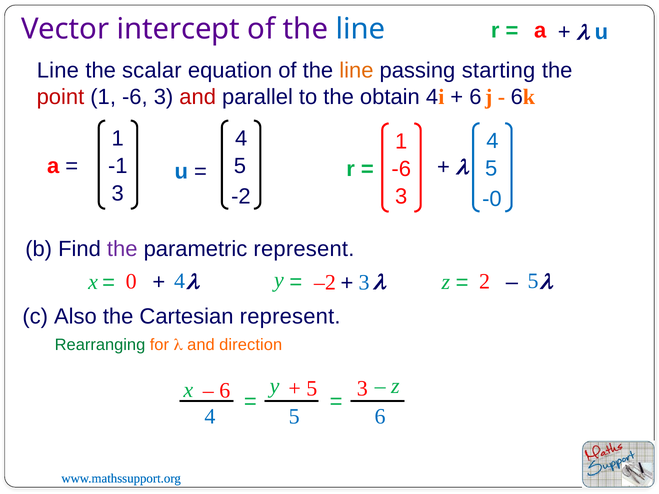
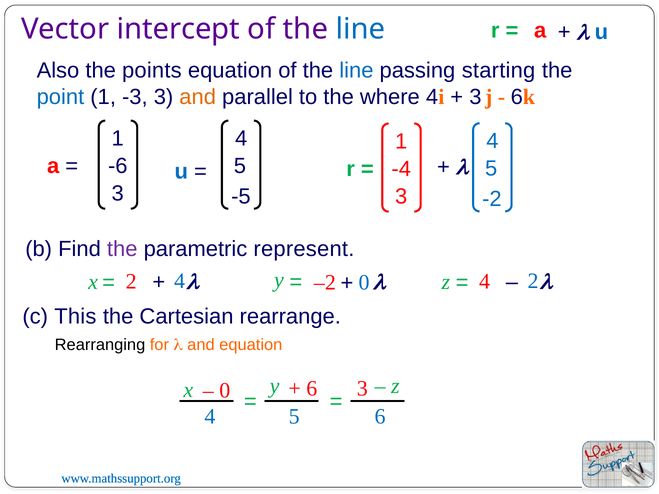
Line at (58, 71): Line -> Also
scalar: scalar -> points
line at (356, 71) colour: orange -> blue
point colour: red -> blue
-6 at (135, 97): -6 -> -3
and at (198, 97) colour: red -> orange
obtain: obtain -> where
6 at (475, 97): 6 -> 3
-1: -1 -> -6
-6 at (401, 169): -6 -> -4
-2: -2 -> -5
-0: -0 -> -2
z 2: 2 -> 4
x 0: 0 -> 2
5 at (533, 281): 5 -> 2
–2 3: 3 -> 0
Also: Also -> This
Cartesian represent: represent -> rearrange
Rearranging colour: green -> black
and direction: direction -> equation
5 at (312, 389): 5 -> 6
6 at (225, 391): 6 -> 0
